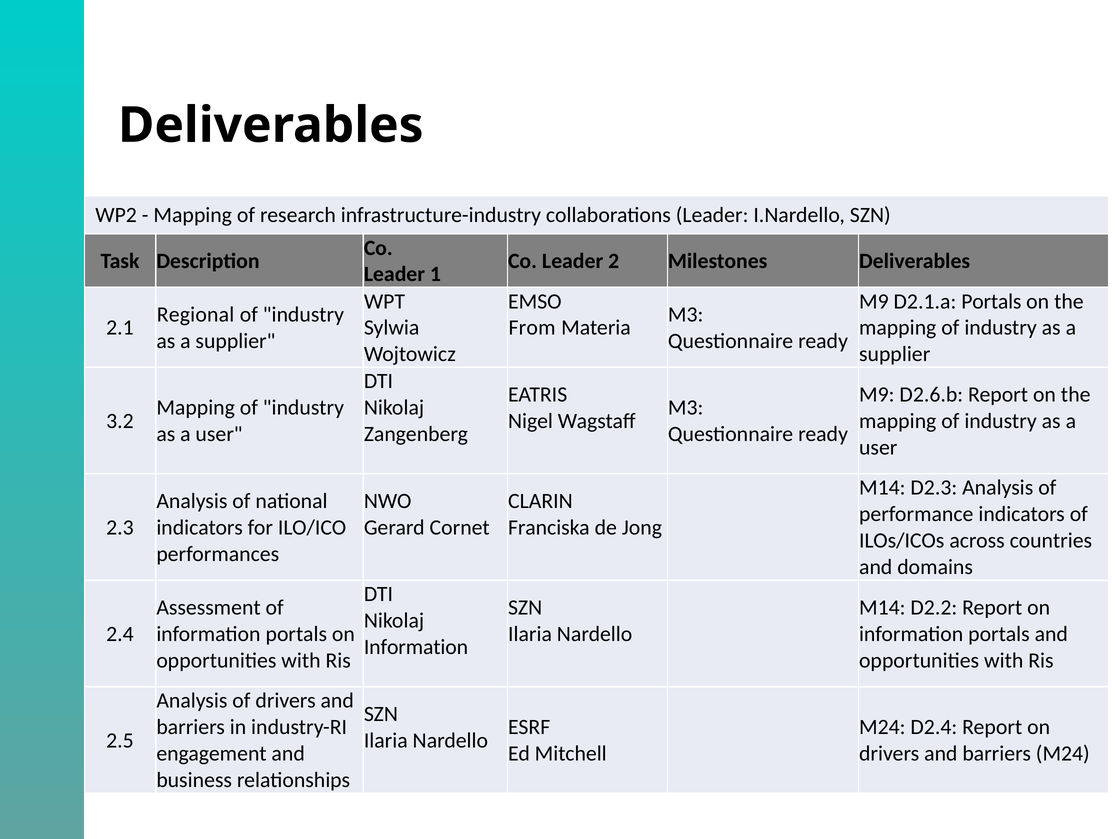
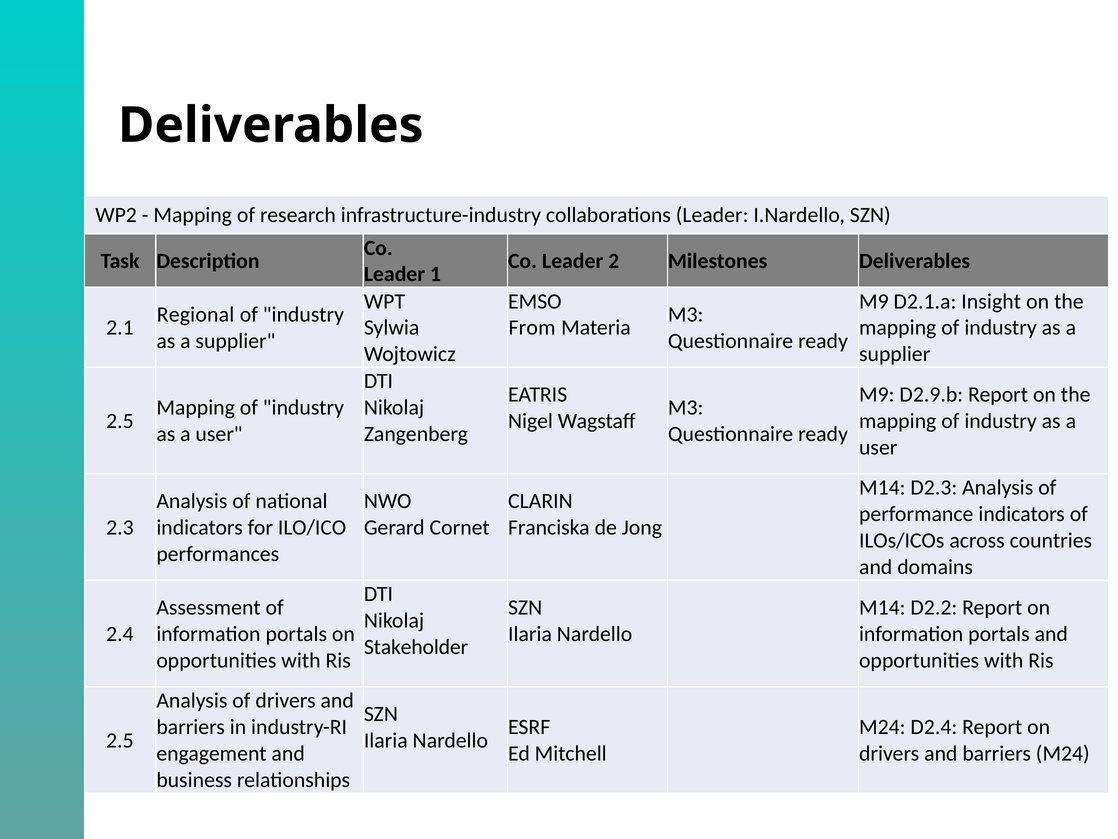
D2.1.a Portals: Portals -> Insight
D2.6.b: D2.6.b -> D2.9.b
3.2 at (120, 421): 3.2 -> 2.5
Information at (416, 647): Information -> Stakeholder
